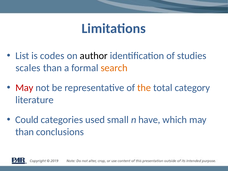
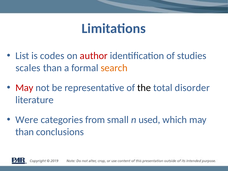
author colour: black -> red
the colour: orange -> black
category: category -> disorder
Could: Could -> Were
used: used -> from
have: have -> used
